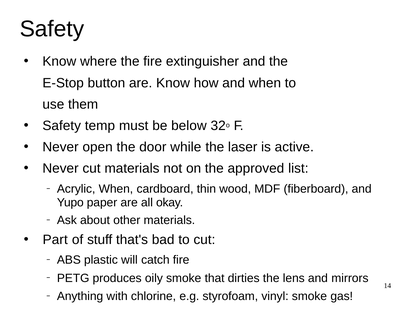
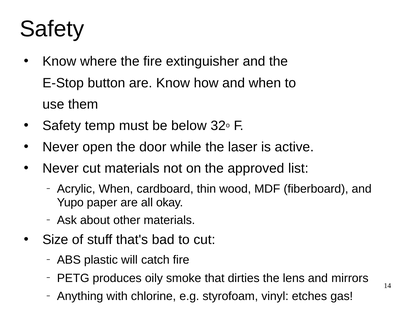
Part: Part -> Size
vinyl smoke: smoke -> etches
